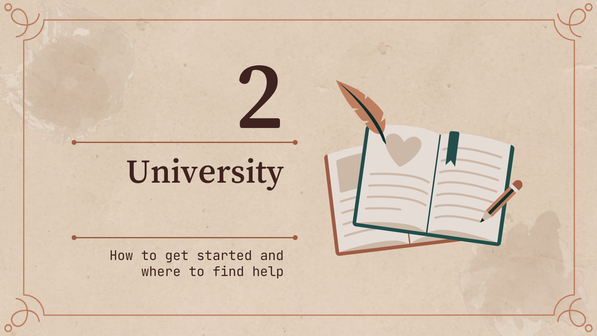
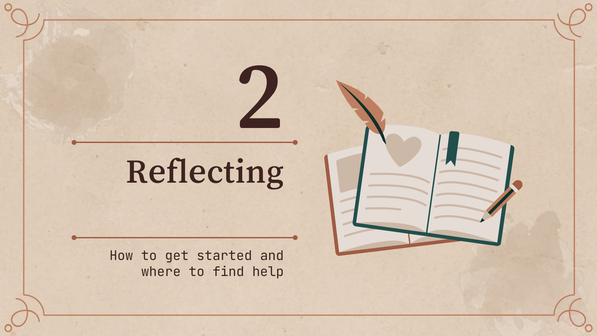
University: University -> Reflecting
